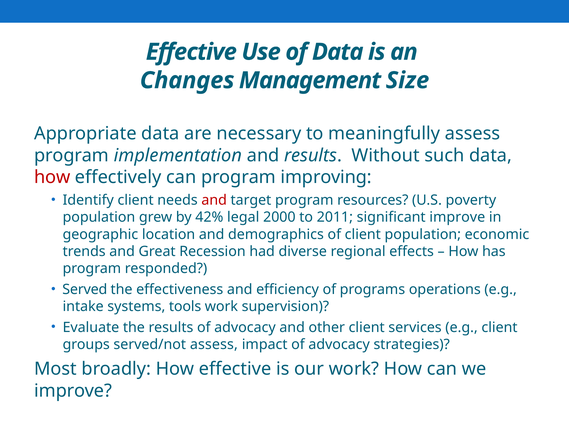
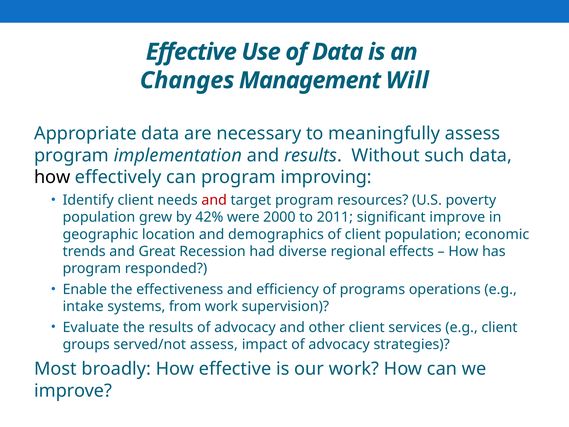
Size: Size -> Will
how at (52, 177) colour: red -> black
legal: legal -> were
Served: Served -> Enable
tools: tools -> from
